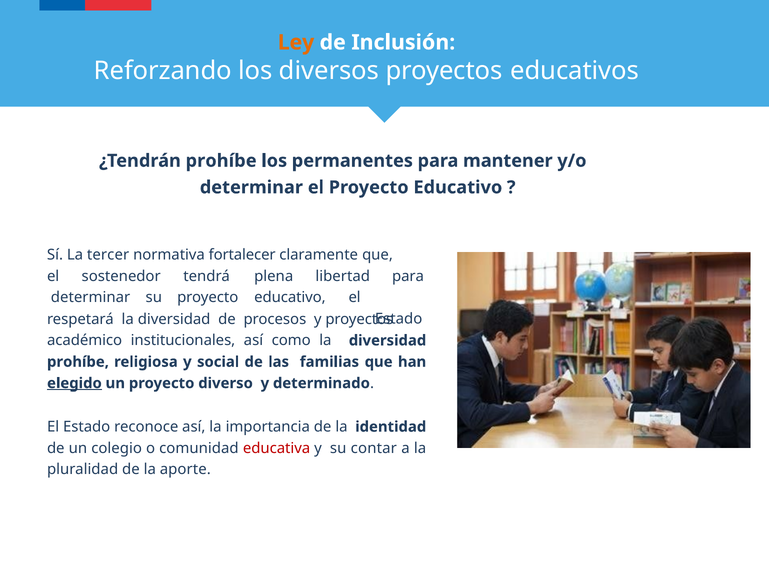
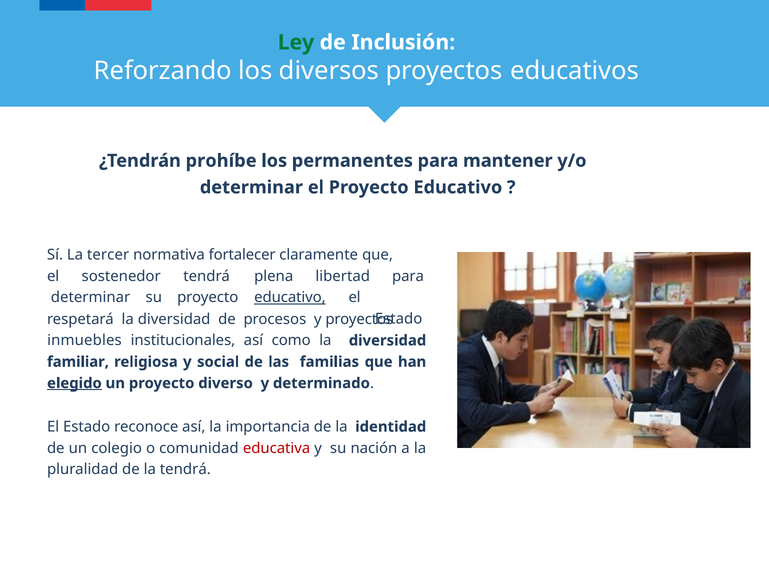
Ley colour: orange -> green
educativo at (290, 297) underline: none -> present
académico: académico -> inmuebles
prohíbe at (78, 362): prohíbe -> familiar
contar: contar -> nación
la aporte: aporte -> tendrá
